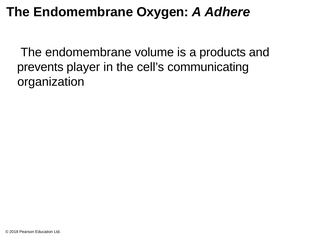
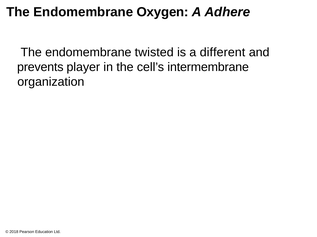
volume: volume -> twisted
products: products -> different
communicating: communicating -> intermembrane
